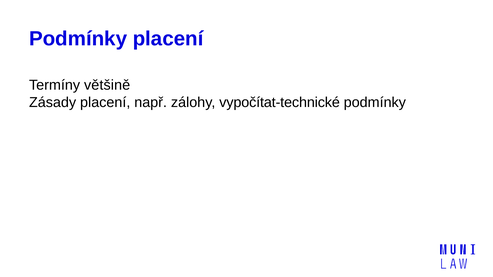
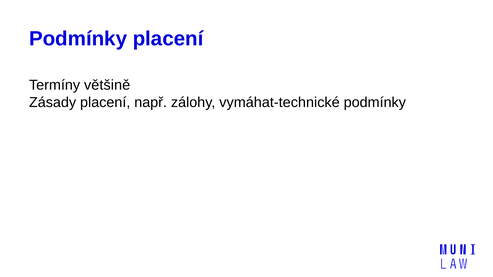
vypočítat-technické: vypočítat-technické -> vymáhat-technické
